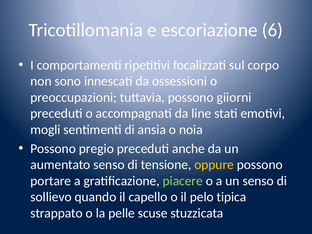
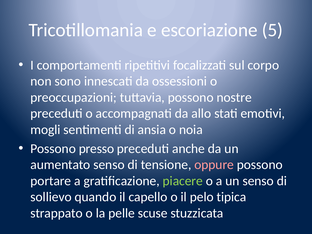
6: 6 -> 5
giiorni: giiorni -> nostre
line: line -> allo
pregio: pregio -> presso
oppure colour: yellow -> pink
